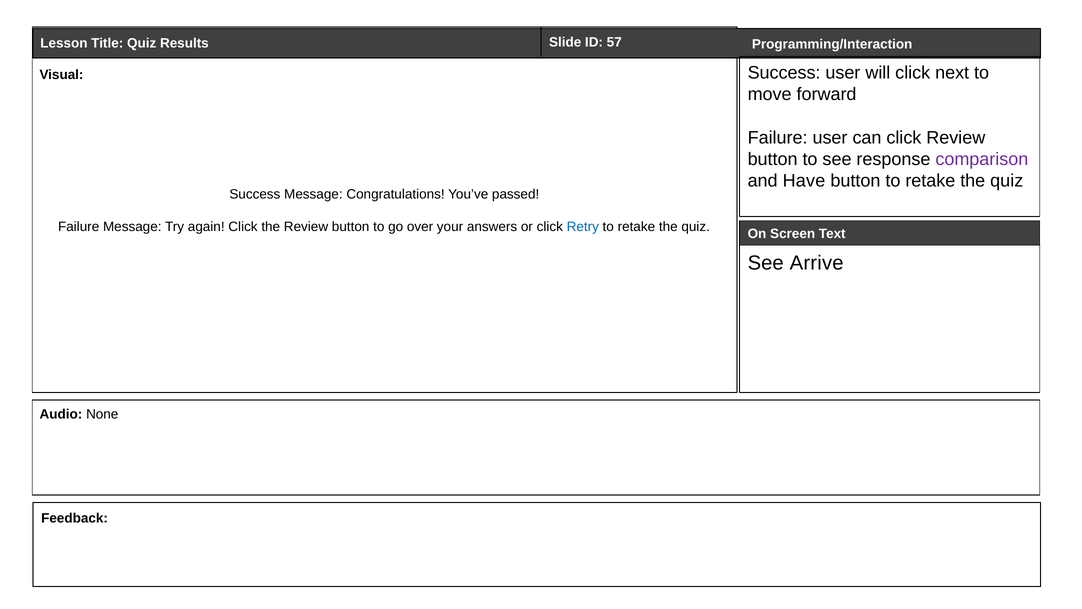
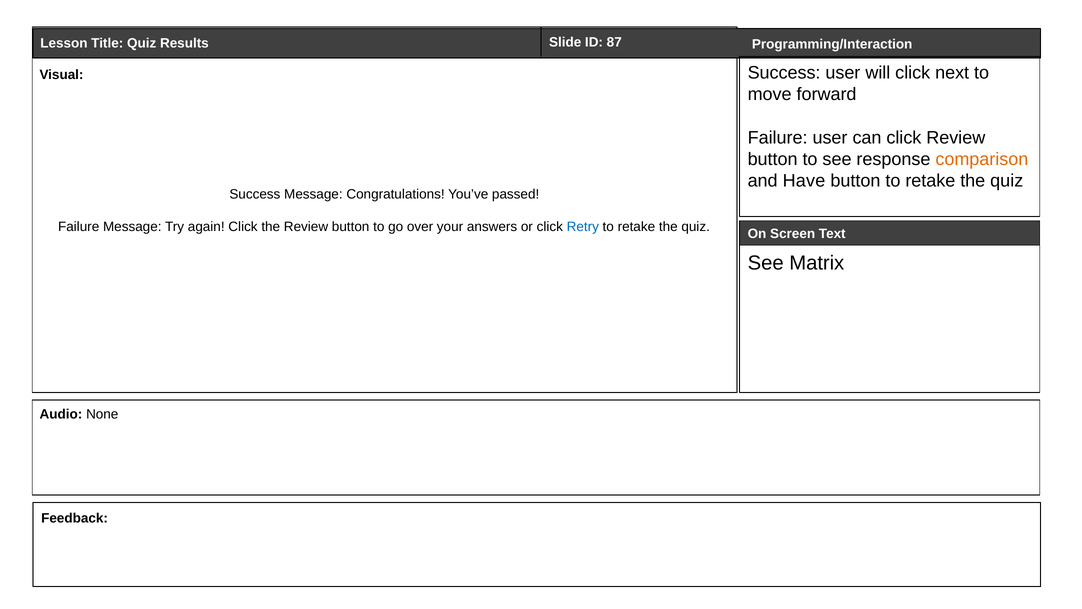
57: 57 -> 87
comparison colour: purple -> orange
Arrive: Arrive -> Matrix
